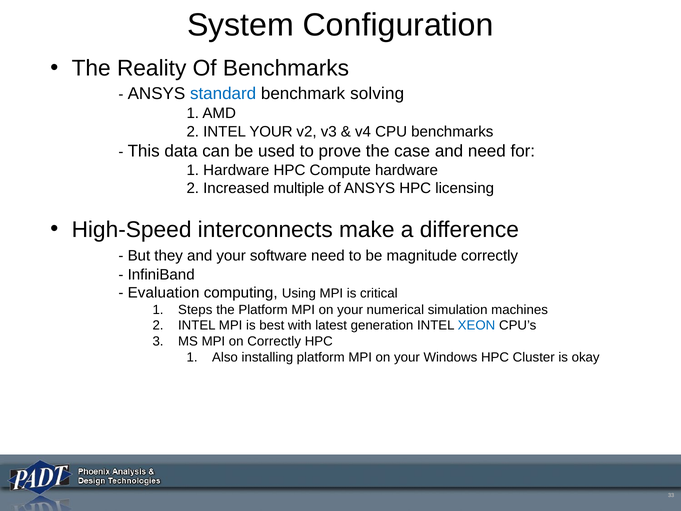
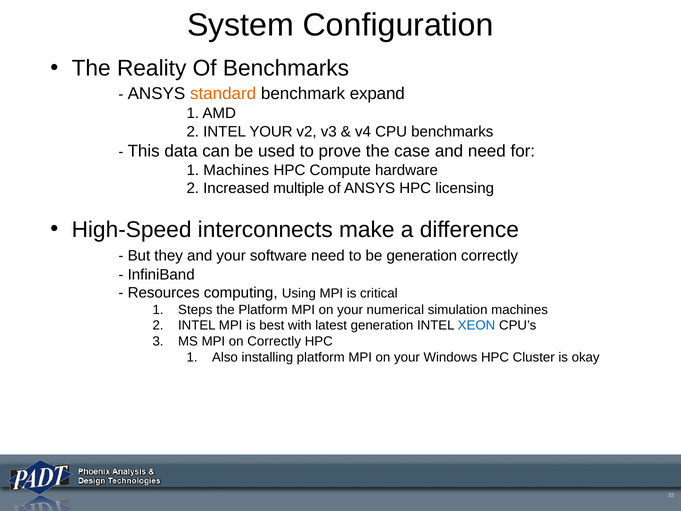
standard colour: blue -> orange
solving: solving -> expand
1 Hardware: Hardware -> Machines
be magnitude: magnitude -> generation
Evaluation: Evaluation -> Resources
